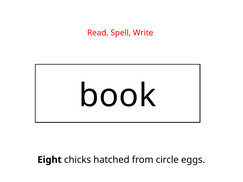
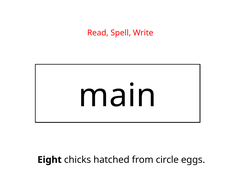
book: book -> main
